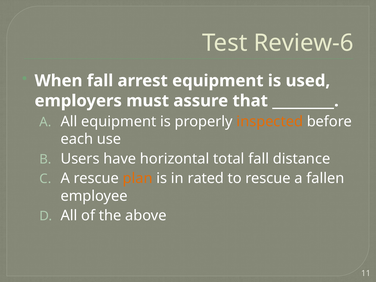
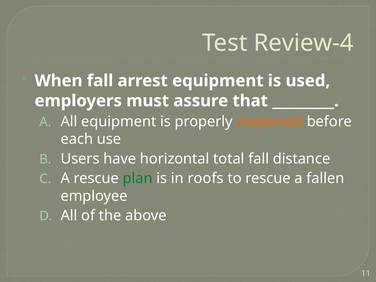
Review-6: Review-6 -> Review-4
plan colour: orange -> green
rated: rated -> roofs
